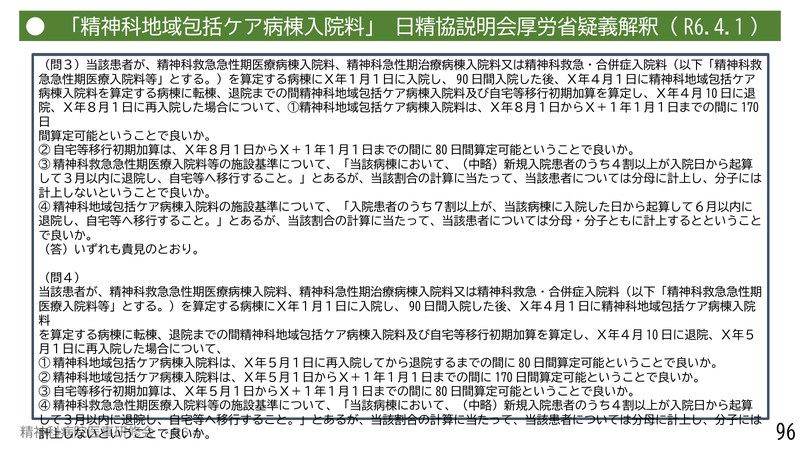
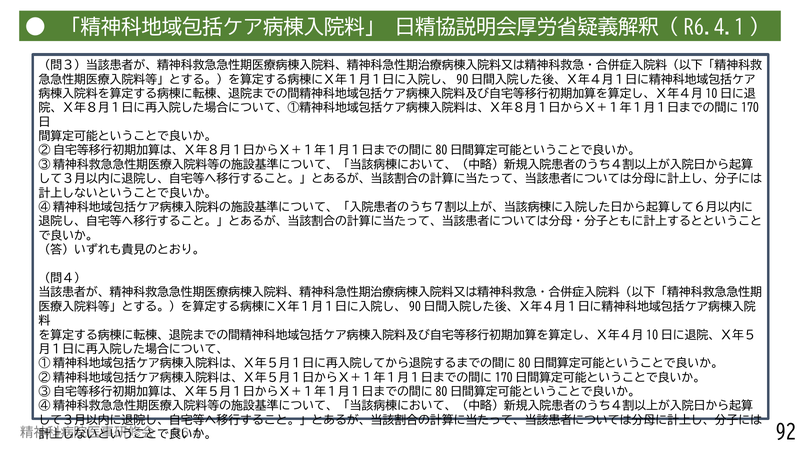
96: 96 -> 92
